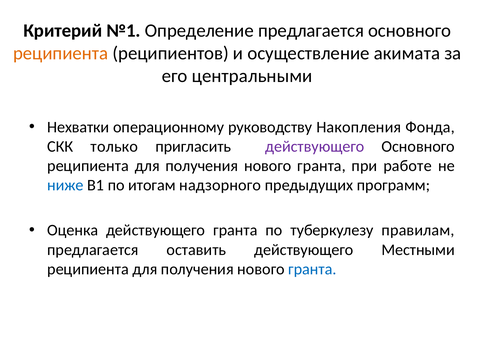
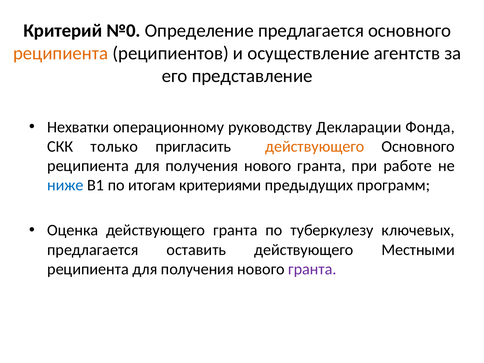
№1: №1 -> №0
акимата: акимата -> агентств
центральными: центральными -> представление
Накопления: Накопления -> Декларации
действующего at (315, 146) colour: purple -> orange
надзорного: надзорного -> критериями
правилам: правилам -> ключевых
гранта at (312, 269) colour: blue -> purple
